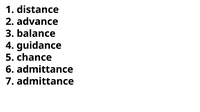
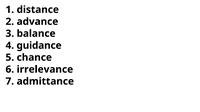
admittance at (45, 70): admittance -> irrelevance
